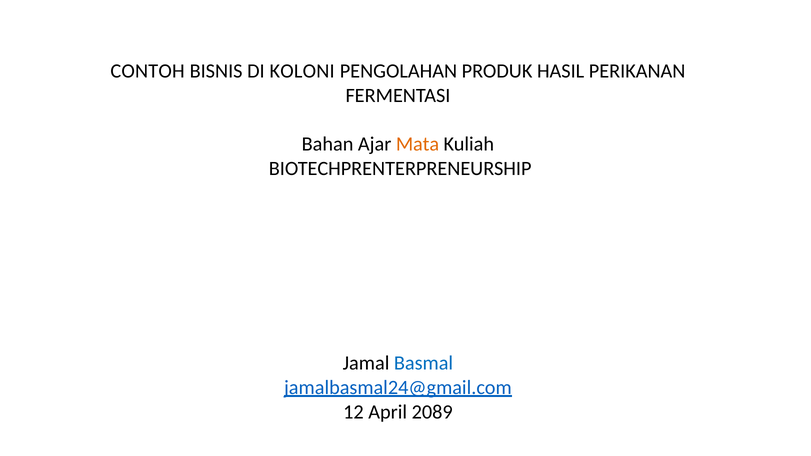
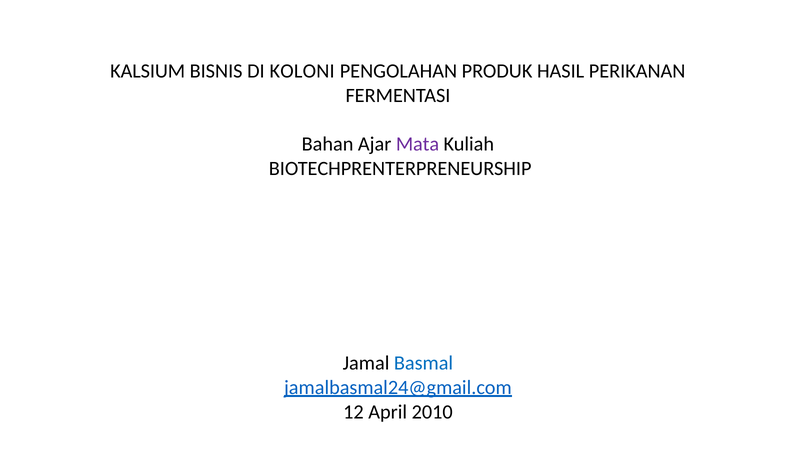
CONTOH: CONTOH -> KALSIUM
Mata colour: orange -> purple
2089: 2089 -> 2010
